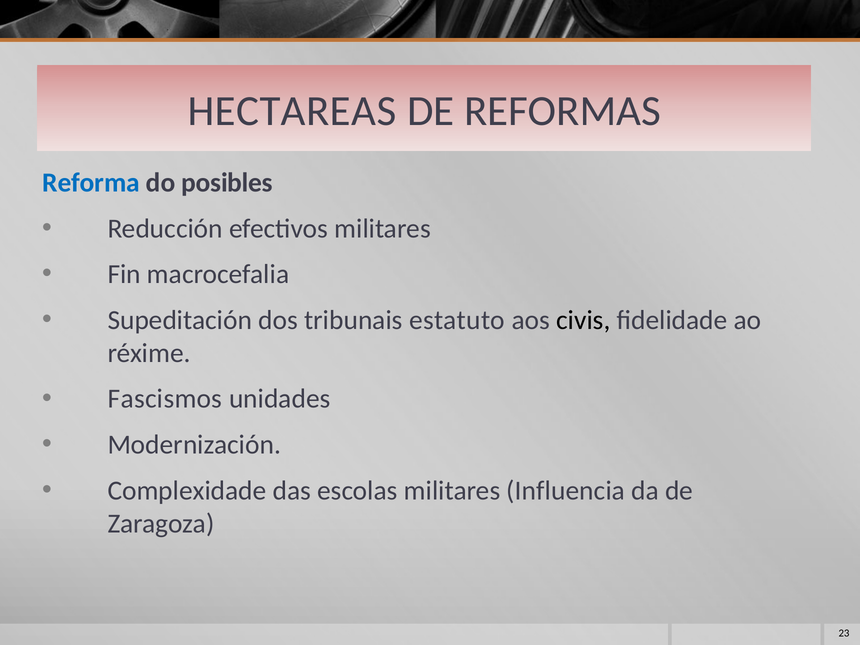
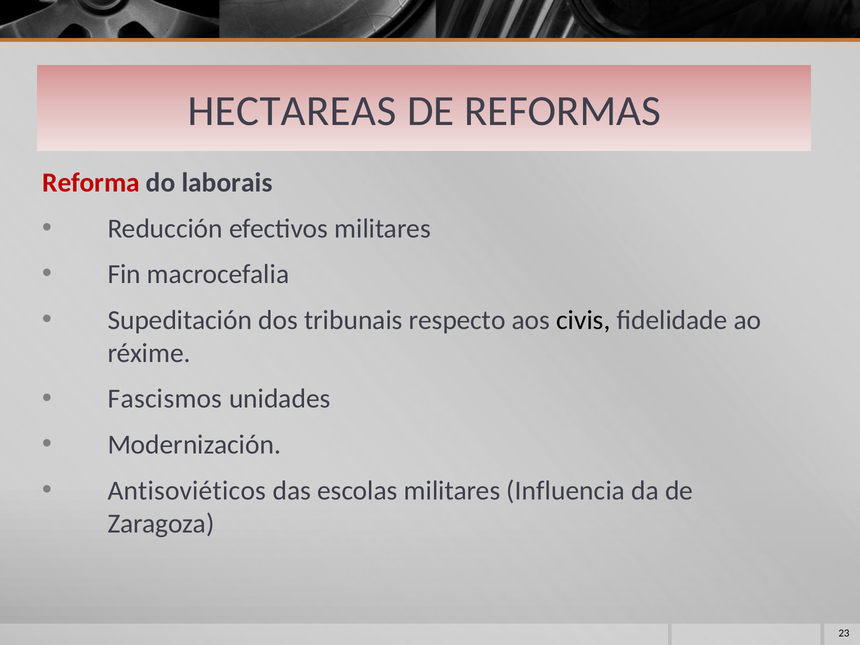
Reforma colour: blue -> red
posibles: posibles -> laborais
estatuto: estatuto -> respecto
Complexidade: Complexidade -> Antisoviéticos
